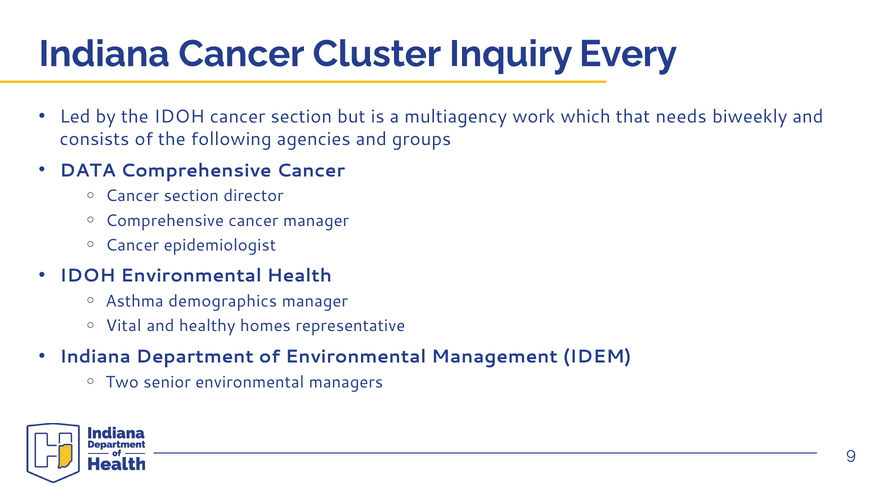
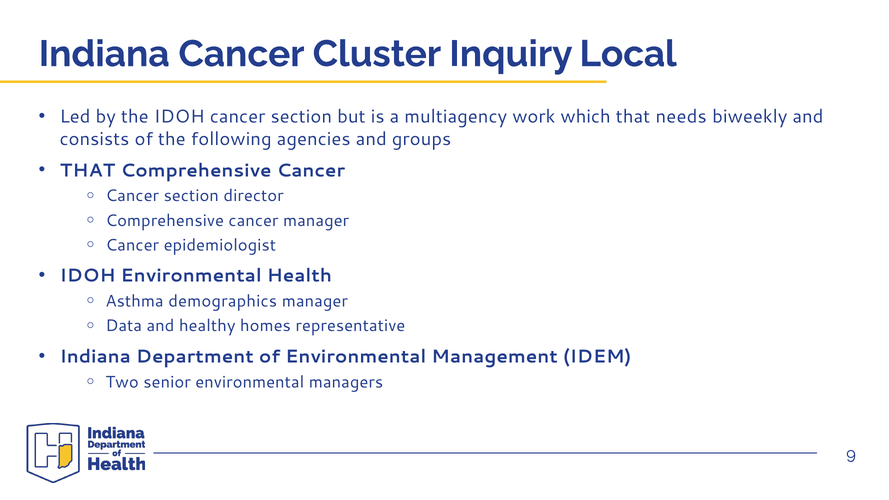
Every: Every -> Local
DATA at (88, 170): DATA -> THAT
Vital: Vital -> Data
